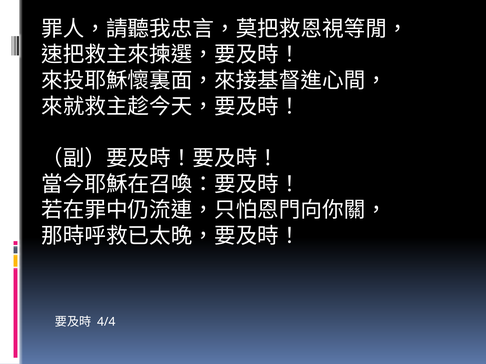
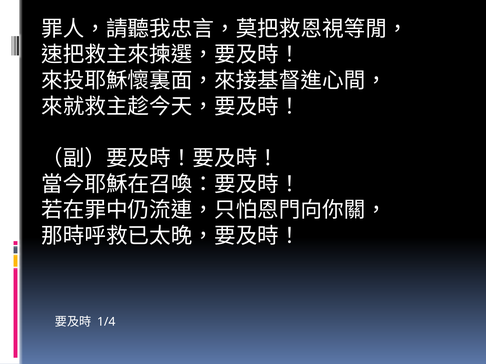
4/4: 4/4 -> 1/4
